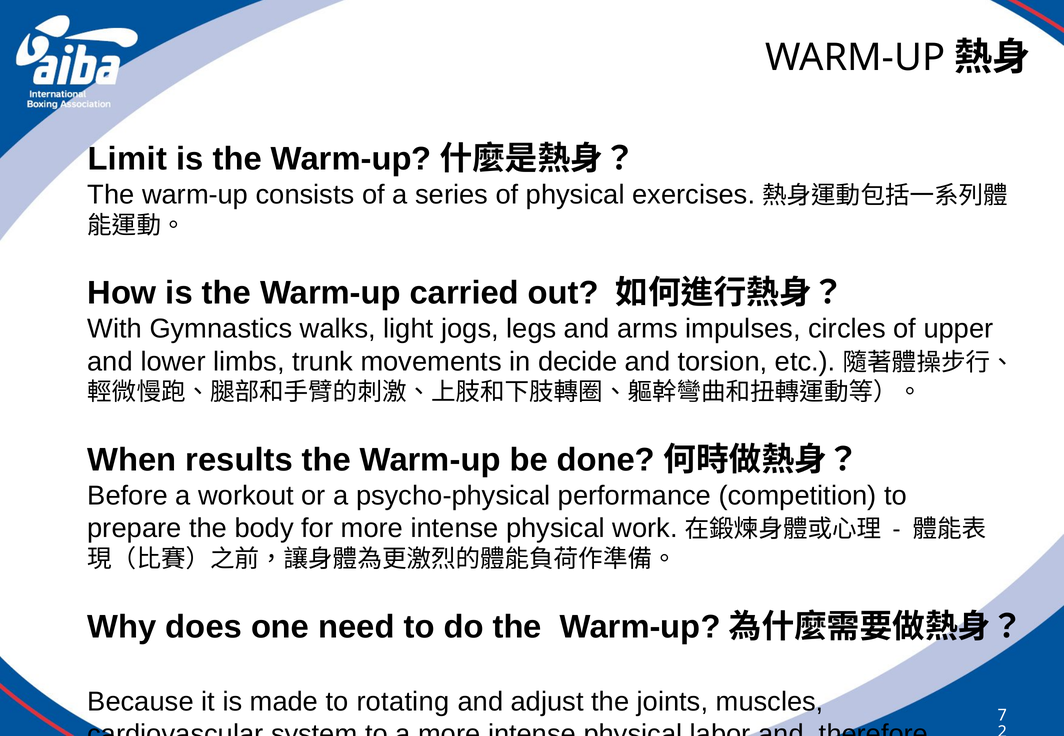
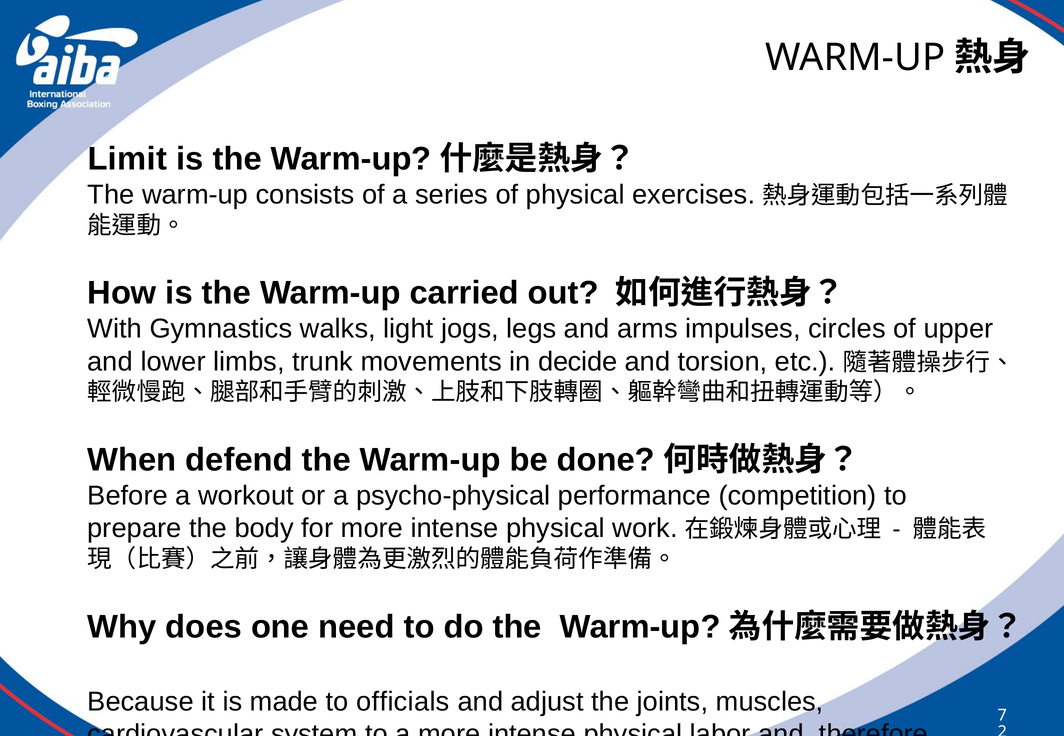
results: results -> defend
rotating: rotating -> officials
